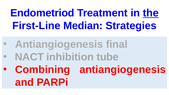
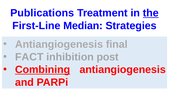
Endometriod: Endometriod -> Publications
NACT: NACT -> FACT
tube: tube -> post
Combining underline: none -> present
